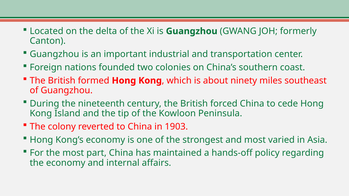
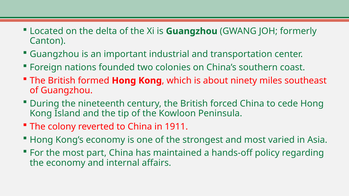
1903: 1903 -> 1911
